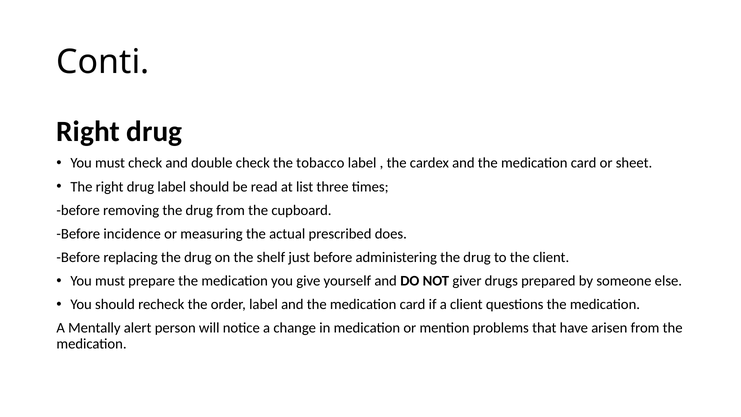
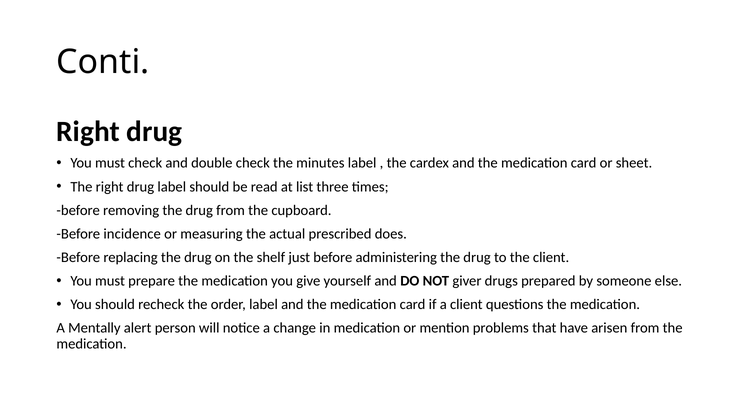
tobacco: tobacco -> minutes
